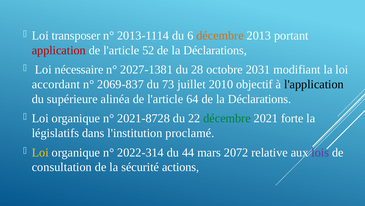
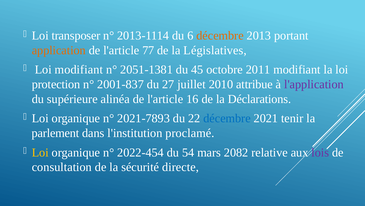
application colour: red -> orange
52: 52 -> 77
Déclarations at (215, 50): Déclarations -> Législatives
Loi nécessaire: nécessaire -> modifiant
2027-1381: 2027-1381 -> 2051-1381
28: 28 -> 45
2031: 2031 -> 2011
accordant: accordant -> protection
2069-837: 2069-837 -> 2001-837
73: 73 -> 27
objectif: objectif -> attribue
l'application colour: black -> purple
64: 64 -> 16
2021-8728: 2021-8728 -> 2021-7893
décembre at (227, 118) colour: green -> blue
forte: forte -> tenir
législatifs: législatifs -> parlement
2022-314: 2022-314 -> 2022-454
44: 44 -> 54
2072: 2072 -> 2082
actions: actions -> directe
